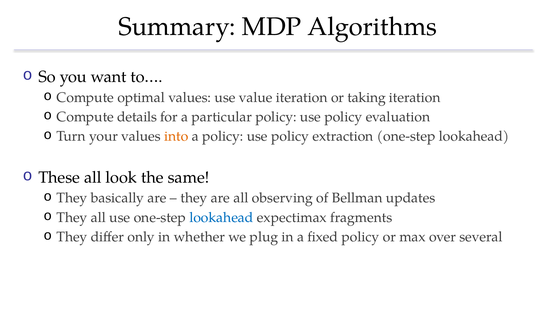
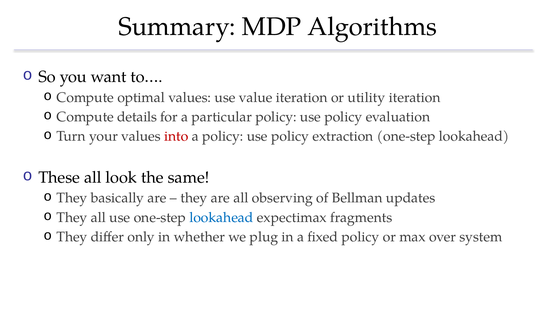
taking: taking -> utility
into colour: orange -> red
several: several -> system
